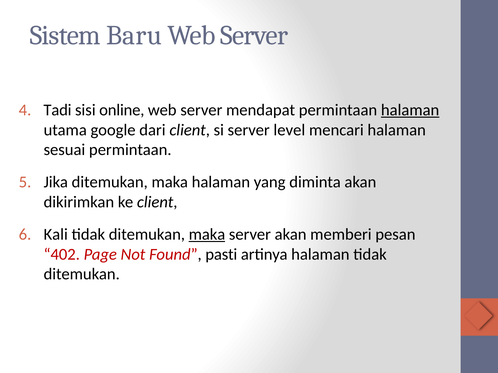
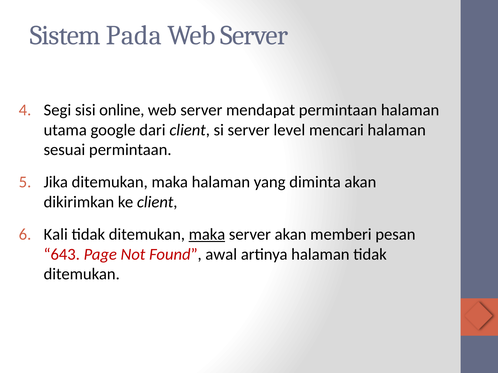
Baru: Baru -> Pada
Tadi: Tadi -> Segi
halaman at (410, 110) underline: present -> none
402: 402 -> 643
pasti: pasti -> awal
